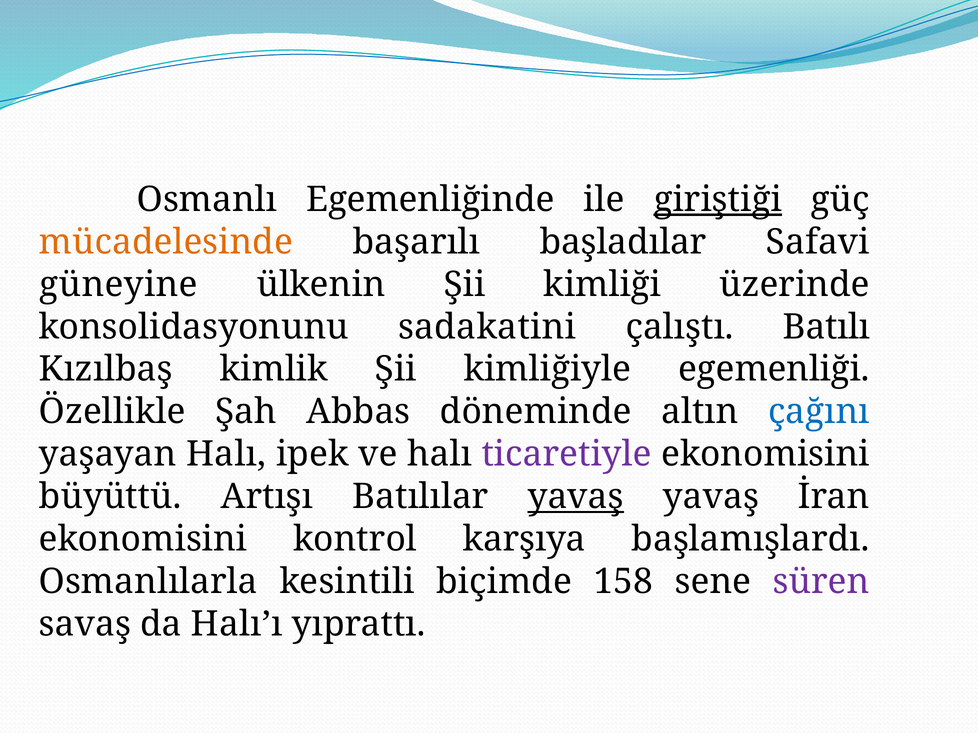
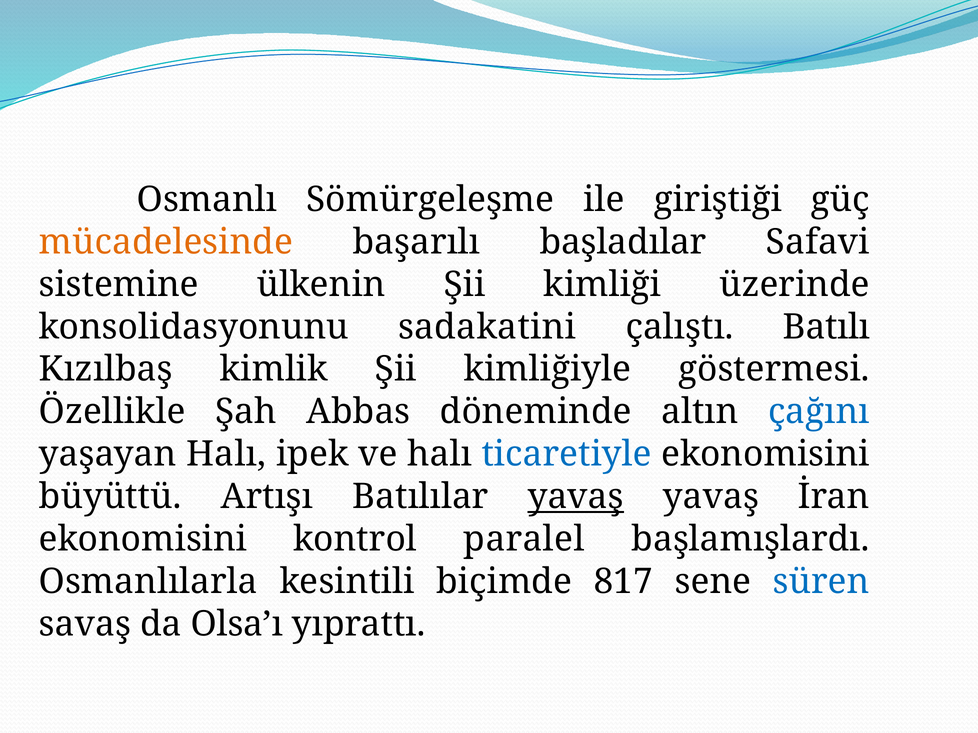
Egemenliğinde: Egemenliğinde -> Sömürgeleşme
giriştiği underline: present -> none
güneyine: güneyine -> sistemine
egemenliği: egemenliği -> göstermesi
ticaretiyle colour: purple -> blue
karşıya: karşıya -> paralel
158: 158 -> 817
süren colour: purple -> blue
Halı’ı: Halı’ı -> Olsa’ı
